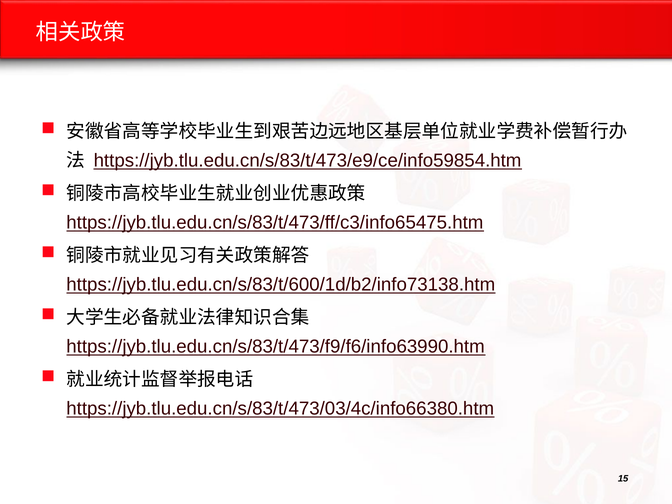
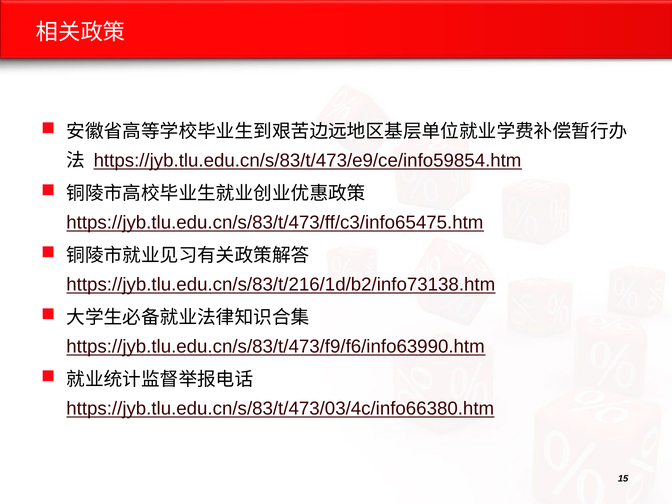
https://jyb.tlu.edu.cn/s/83/t/600/1d/b2/info73138.htm: https://jyb.tlu.edu.cn/s/83/t/600/1d/b2/info73138.htm -> https://jyb.tlu.edu.cn/s/83/t/216/1d/b2/info73138.htm
